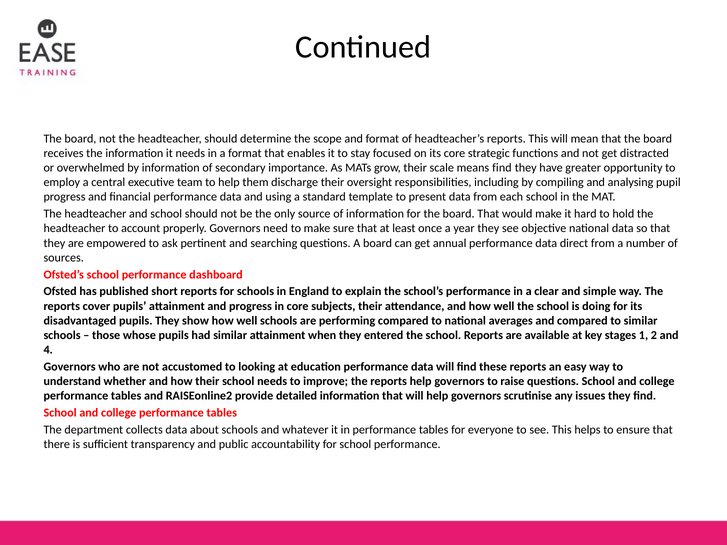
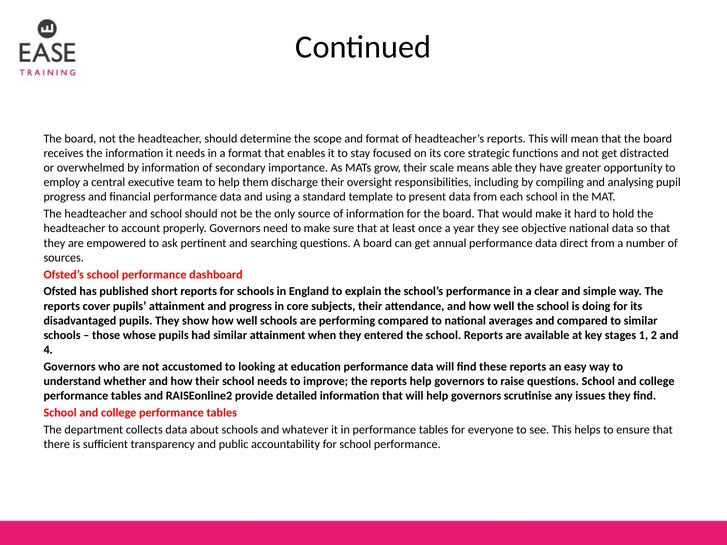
means find: find -> able
